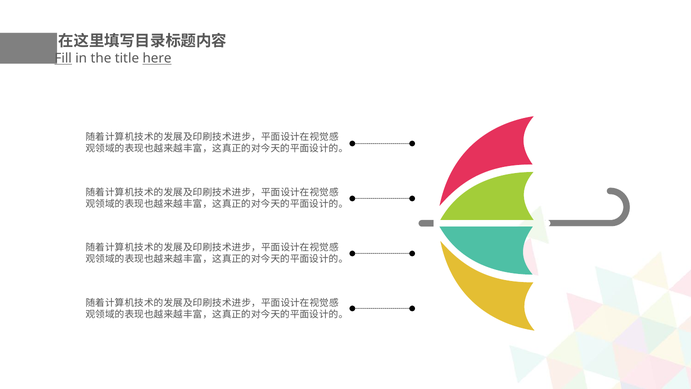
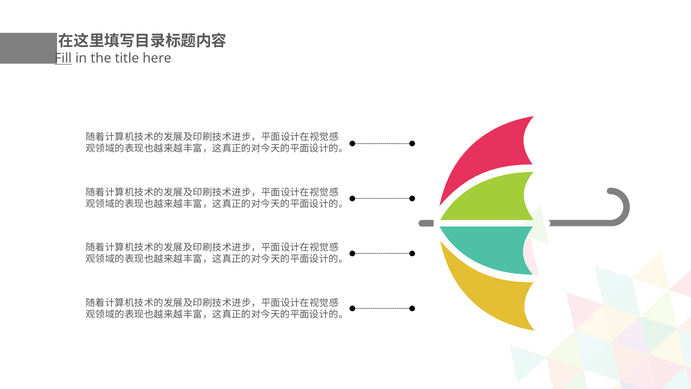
here underline: present -> none
